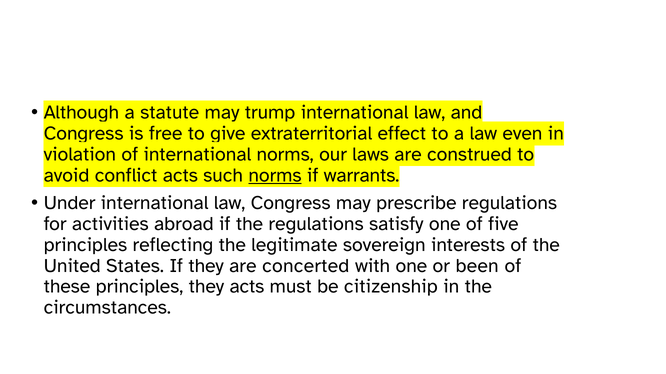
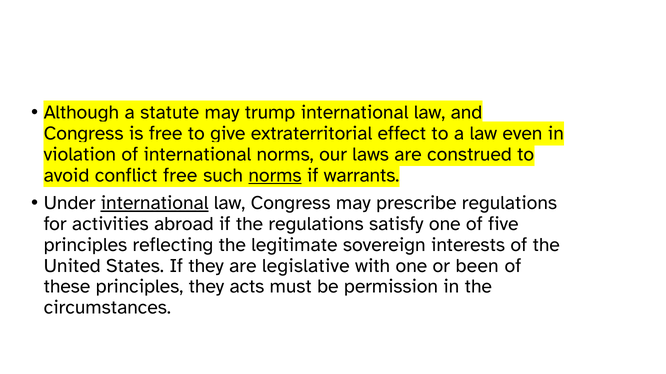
conflict acts: acts -> free
international at (155, 203) underline: none -> present
concerted: concerted -> legislative
citizenship: citizenship -> permission
